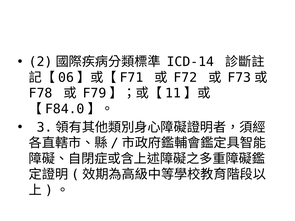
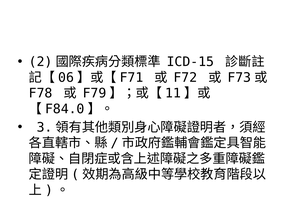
ICD-14: ICD-14 -> ICD-15
